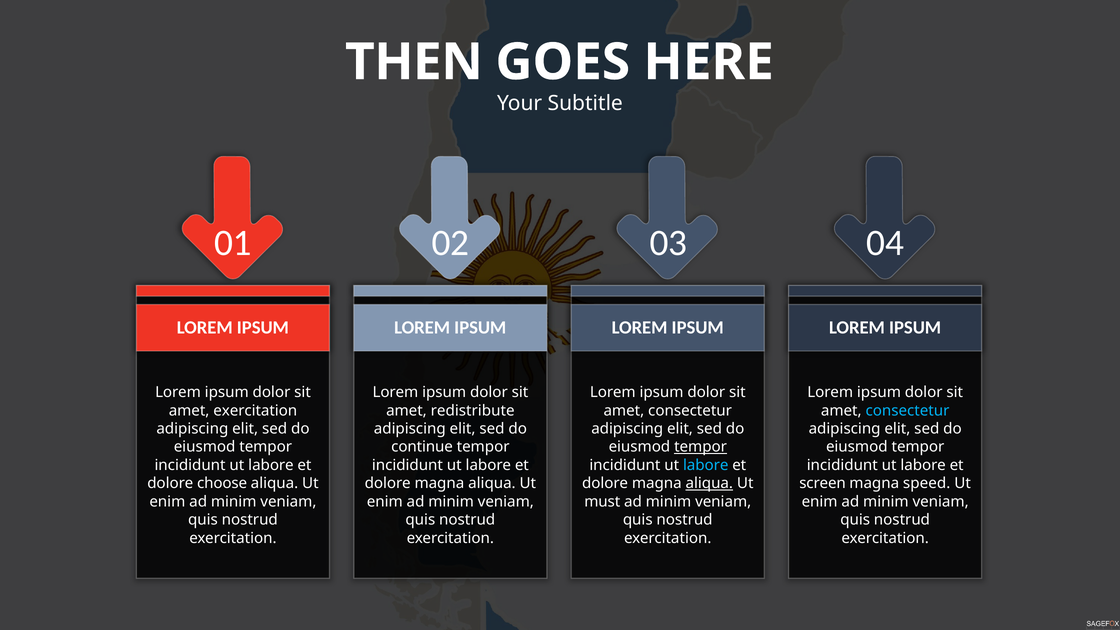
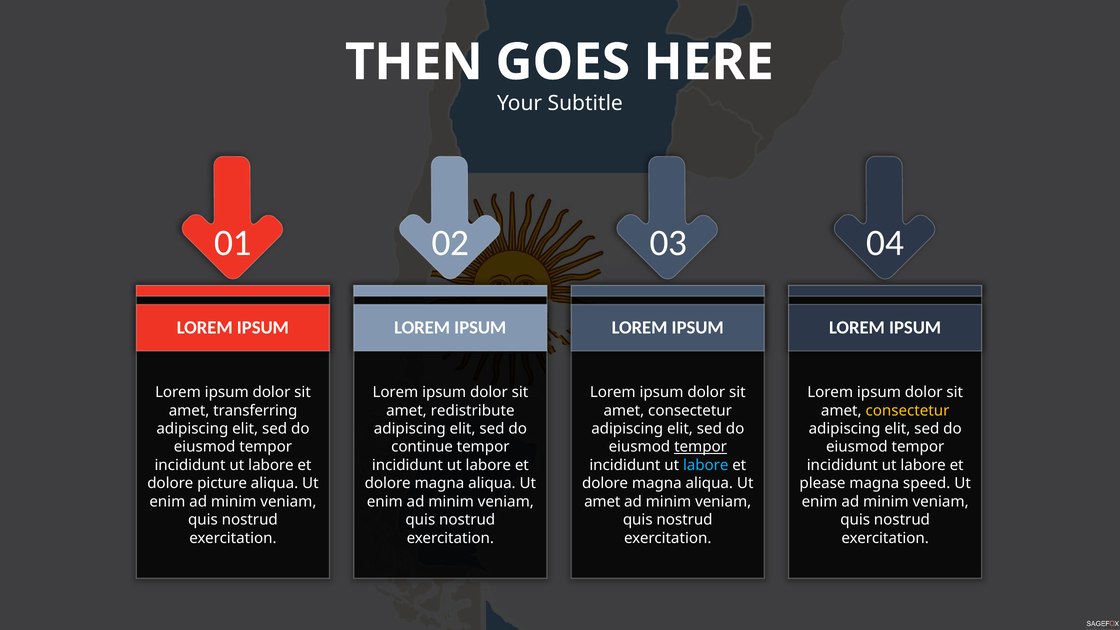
amet exercitation: exercitation -> transferring
consectetur at (907, 410) colour: light blue -> yellow
choose: choose -> picture
aliqua at (709, 483) underline: present -> none
screen: screen -> please
must at (602, 502): must -> amet
